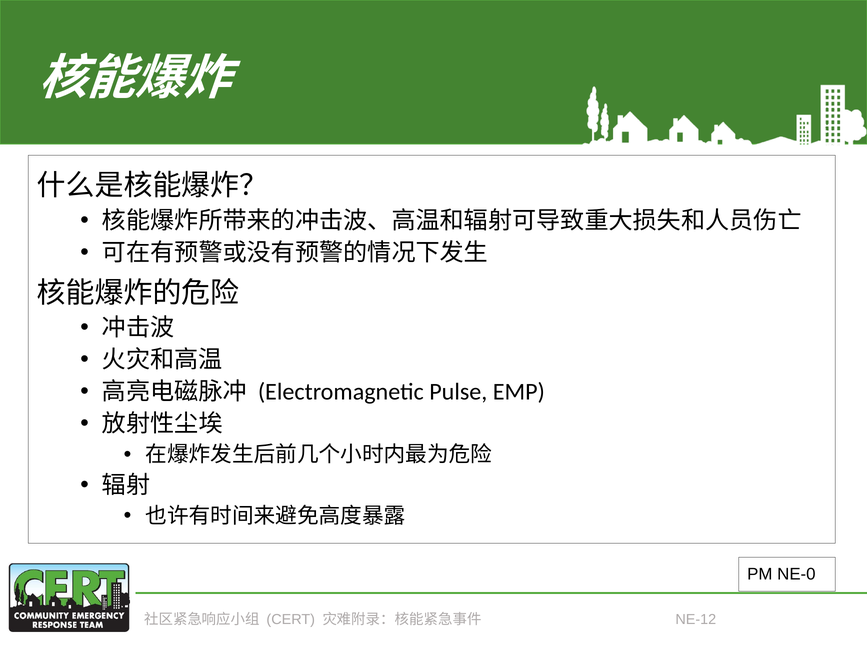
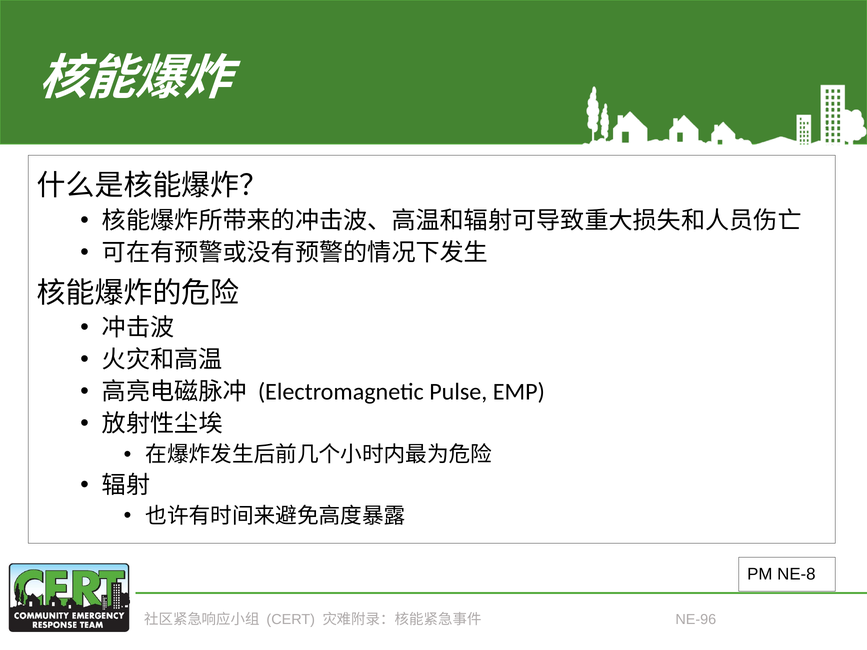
NE-0: NE-0 -> NE-8
NE-12: NE-12 -> NE-96
